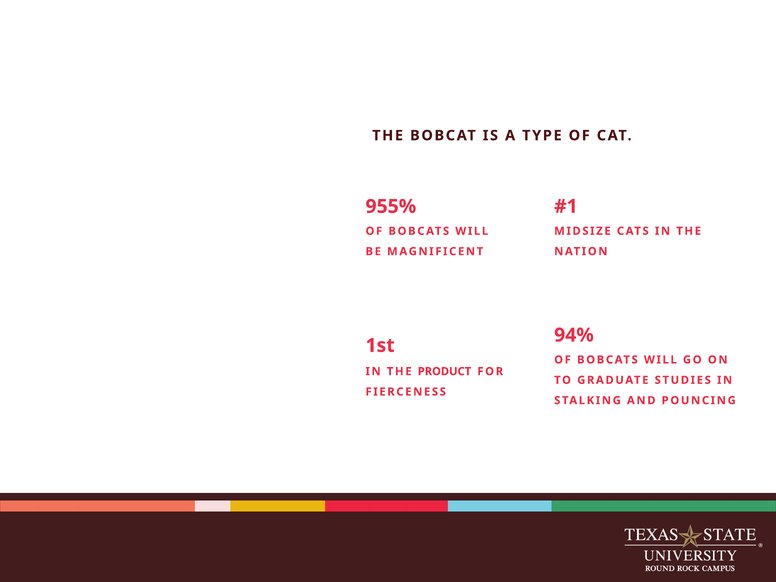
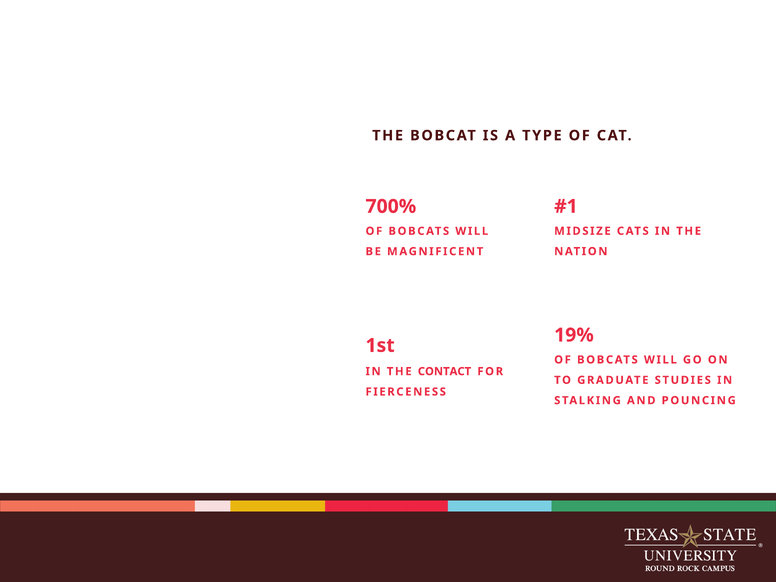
955%: 955% -> 700%
94%: 94% -> 19%
PRODUCT: PRODUCT -> CONTACT
